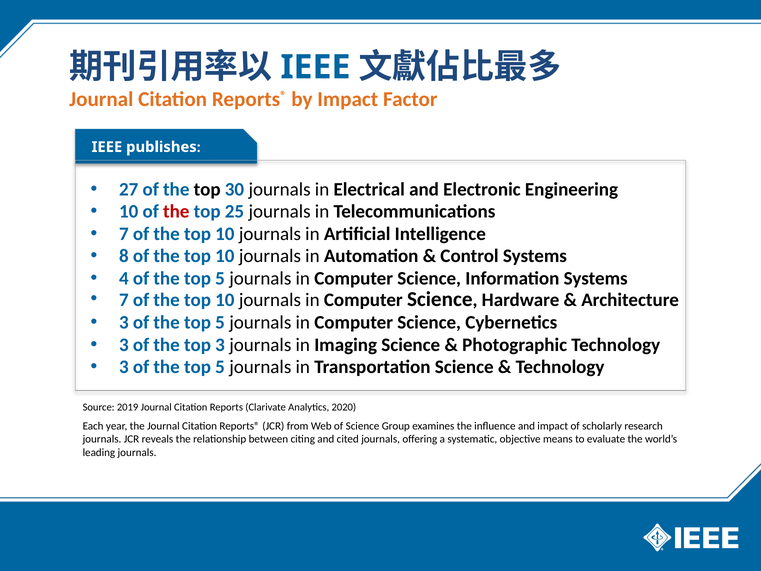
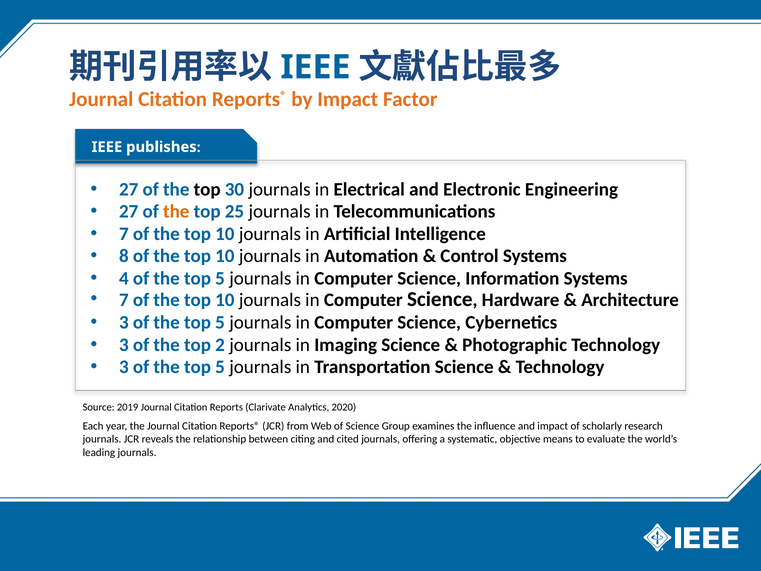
10 at (129, 212): 10 -> 27
the at (176, 212) colour: red -> orange
top 3: 3 -> 2
